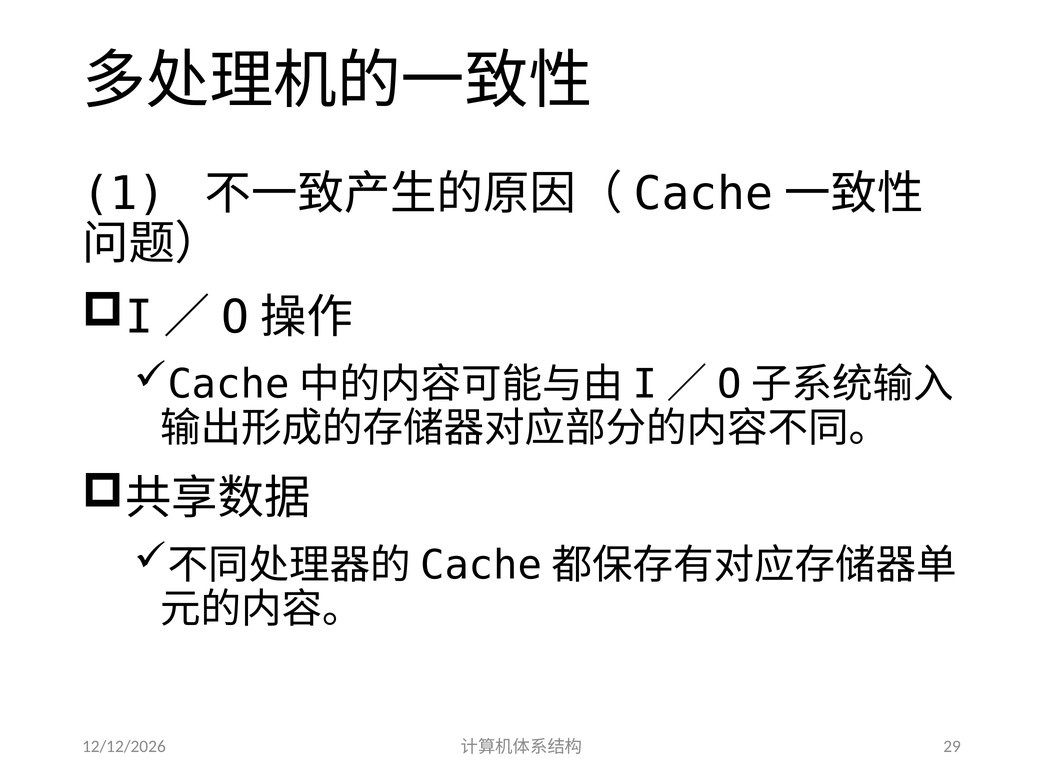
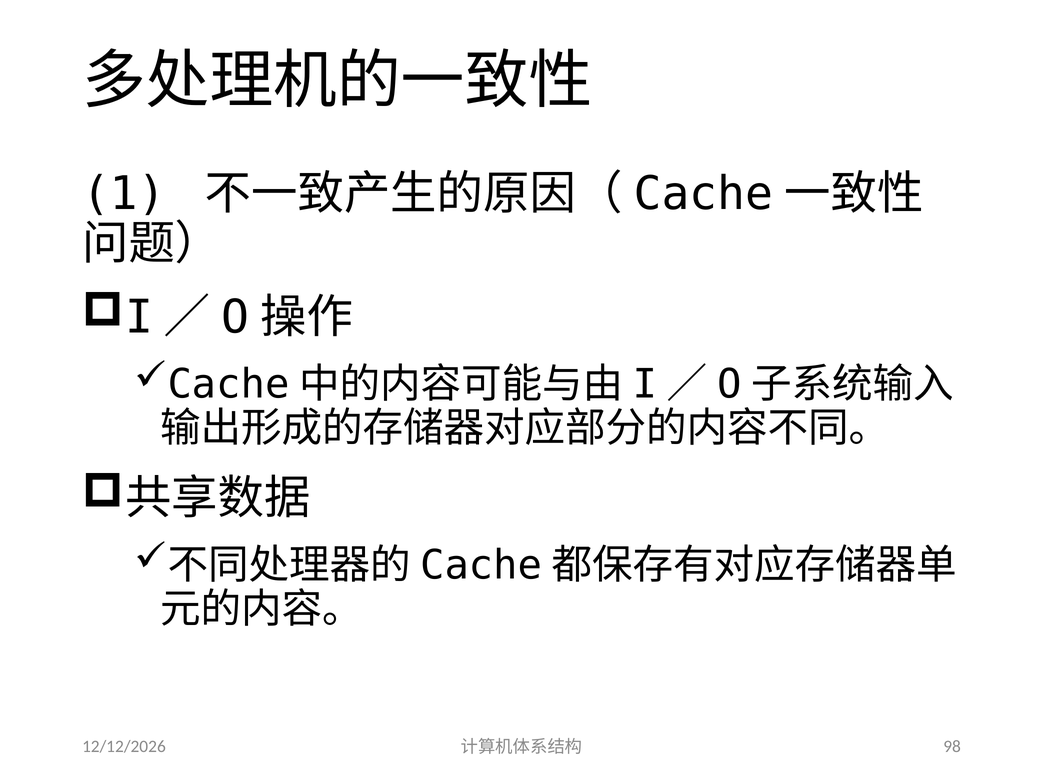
29: 29 -> 98
